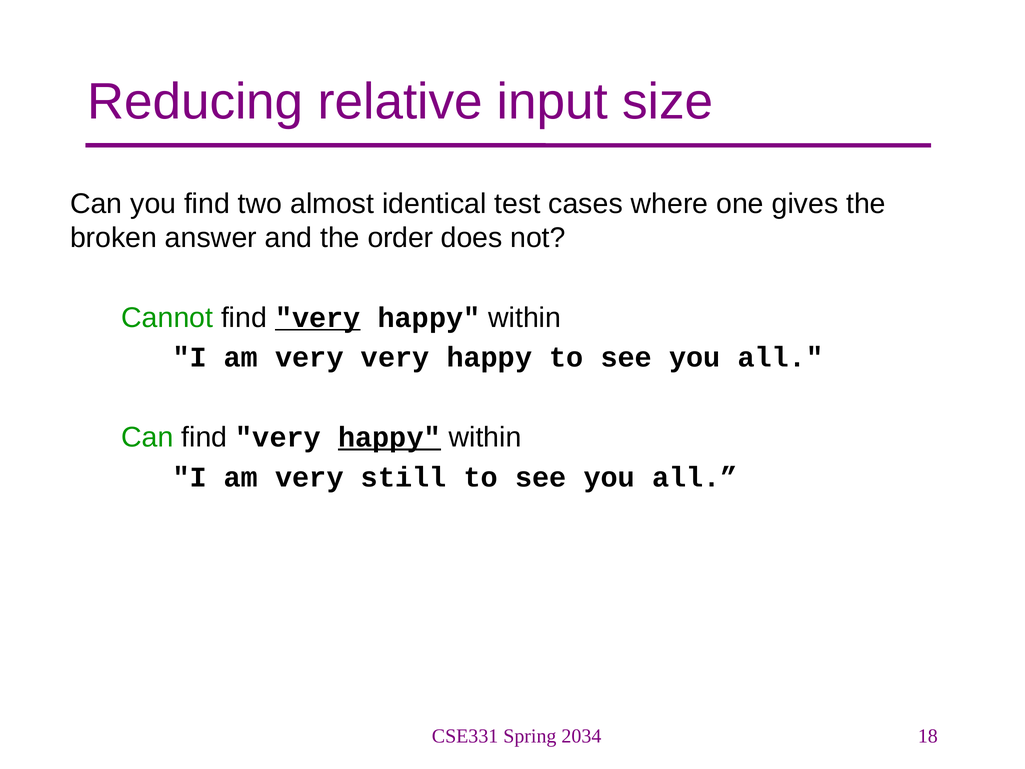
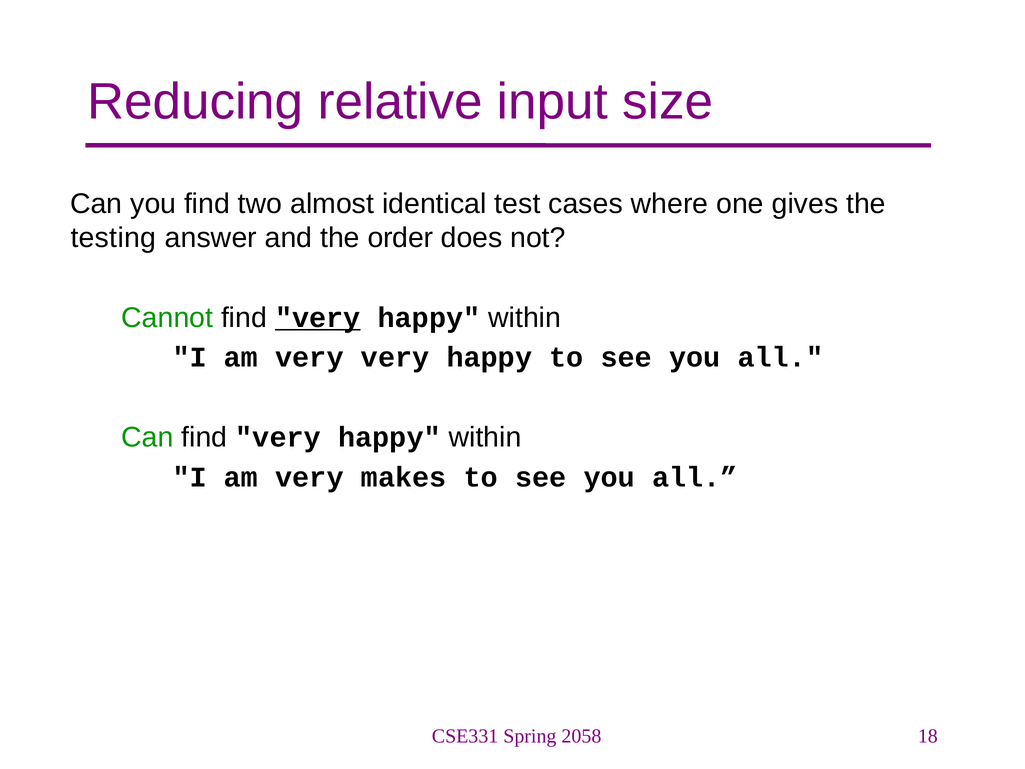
broken: broken -> testing
happy at (389, 437) underline: present -> none
still: still -> makes
2034: 2034 -> 2058
